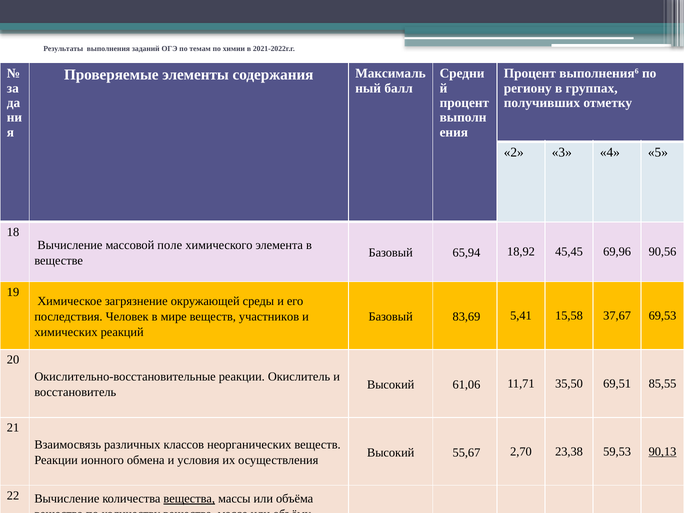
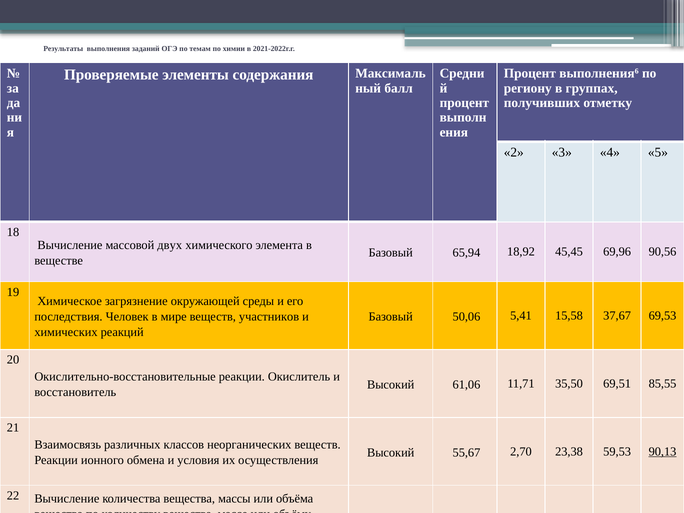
поле: поле -> двух
83,69: 83,69 -> 50,06
вещества at (189, 499) underline: present -> none
